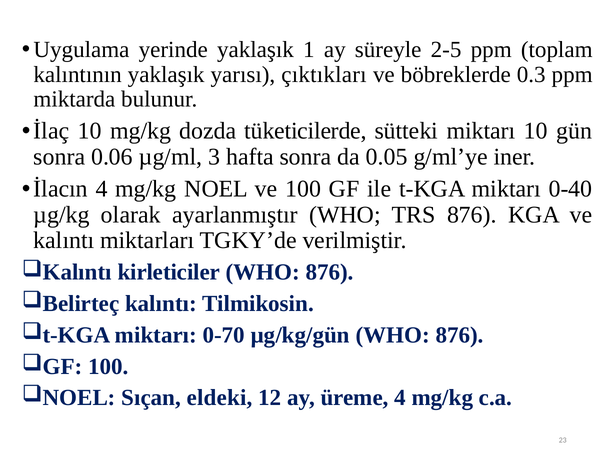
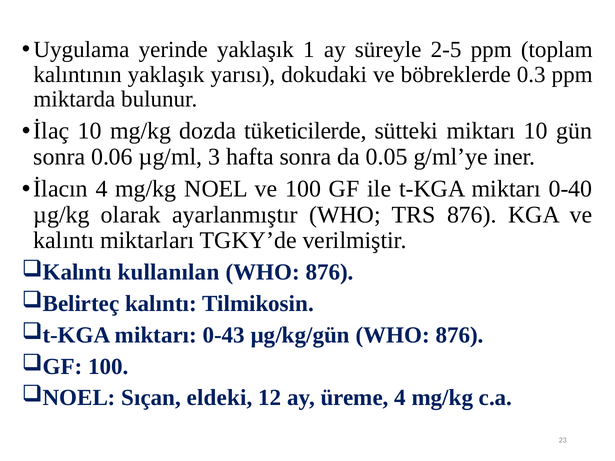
çıktıkları: çıktıkları -> dokudaki
kirleticiler: kirleticiler -> kullanılan
0-70: 0-70 -> 0-43
